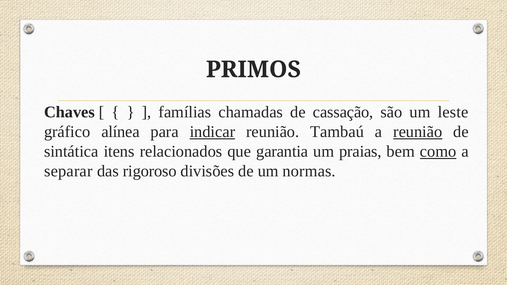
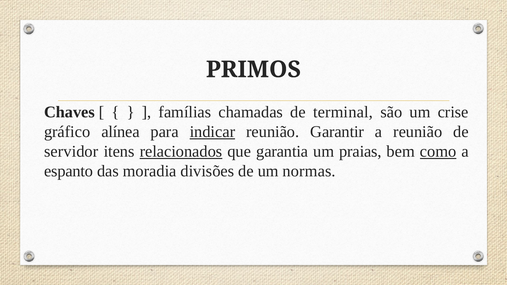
cassação: cassação -> terminal
leste: leste -> crise
Tambaú: Tambaú -> Garantir
reunião at (418, 132) underline: present -> none
sintática: sintática -> servidor
relacionados underline: none -> present
separar: separar -> espanto
rigoroso: rigoroso -> moradia
